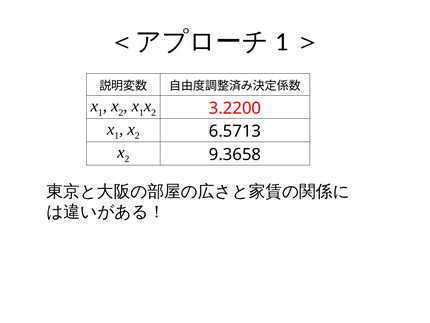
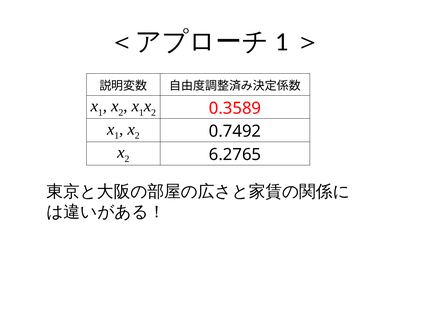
3.2200: 3.2200 -> 0.3589
6.5713: 6.5713 -> 0.7492
9.3658: 9.3658 -> 6.2765
